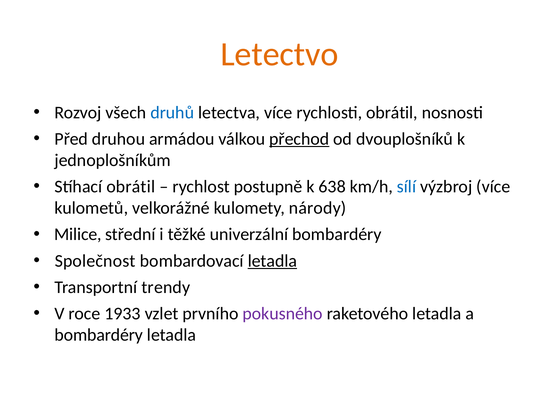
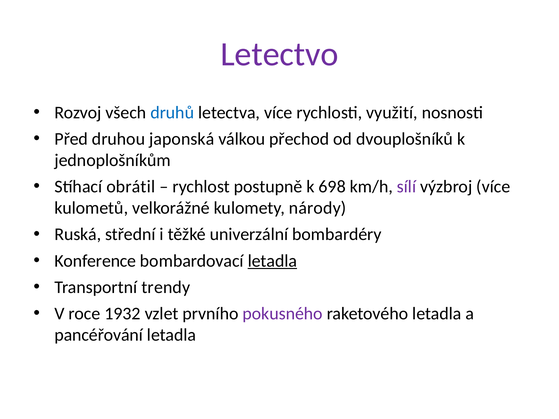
Letectvo colour: orange -> purple
rychlosti obrátil: obrátil -> využití
armádou: armádou -> japonská
přechod underline: present -> none
638: 638 -> 698
sílí colour: blue -> purple
Milice: Milice -> Ruská
Společnost: Společnost -> Konference
1933: 1933 -> 1932
bombardéry at (99, 335): bombardéry -> pancéřování
